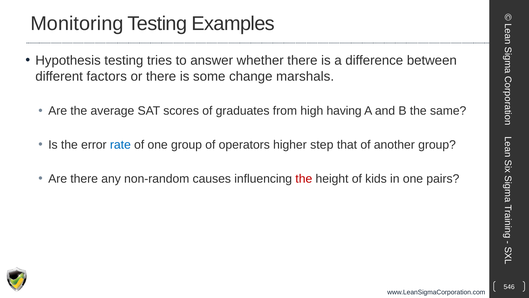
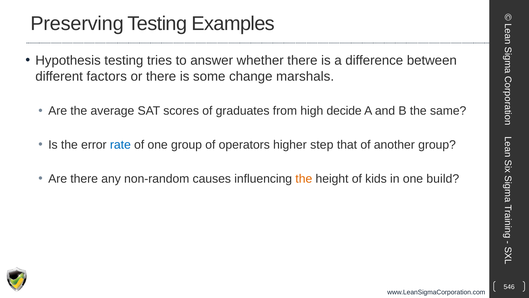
Monitoring: Monitoring -> Preserving
having: having -> decide
the at (304, 179) colour: red -> orange
pairs: pairs -> build
